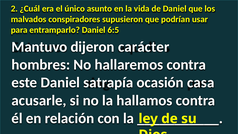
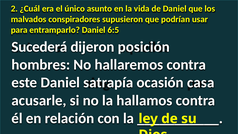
Mantuvo: Mantuvo -> Sucederá
carácter: carácter -> posición
